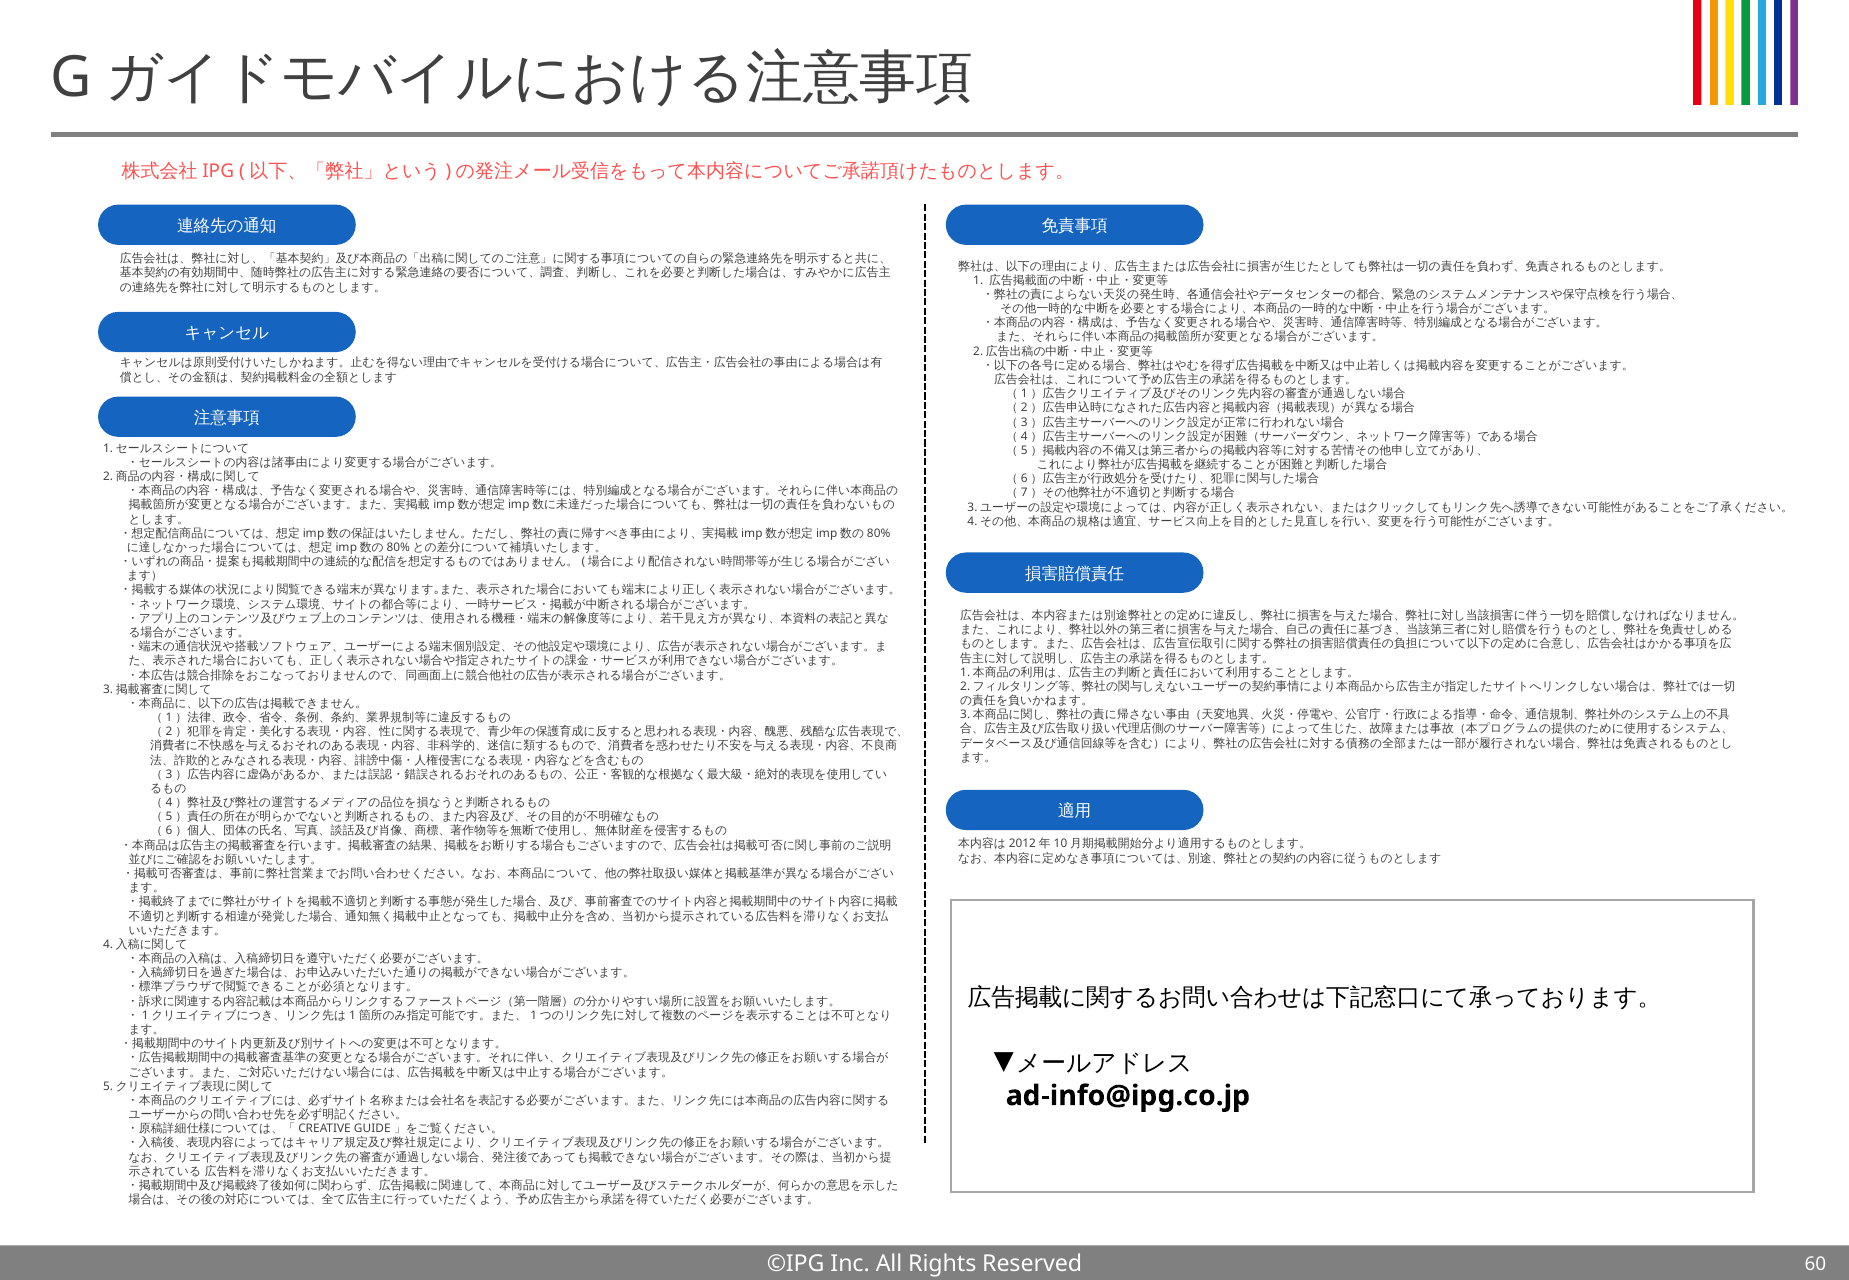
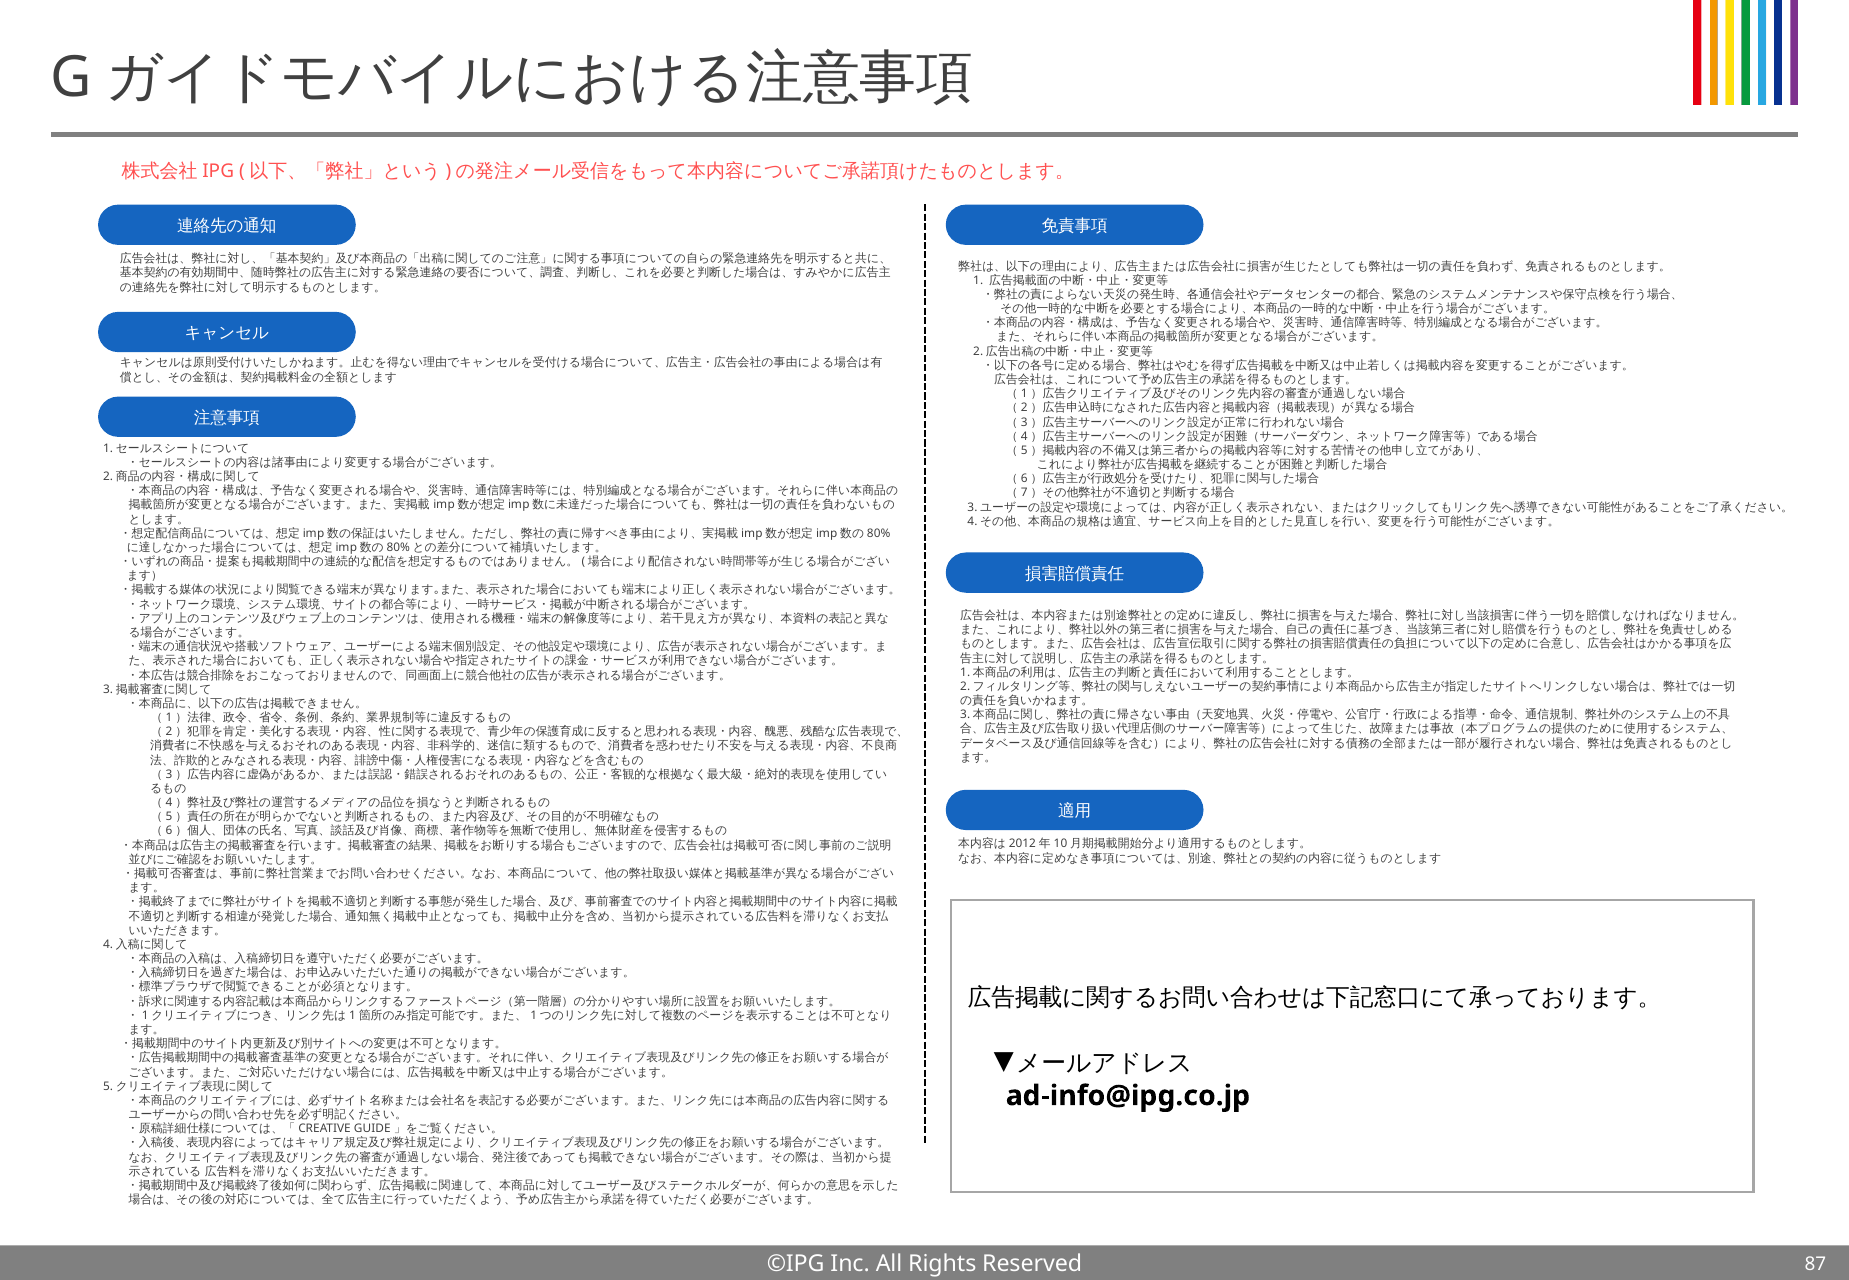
60: 60 -> 87
